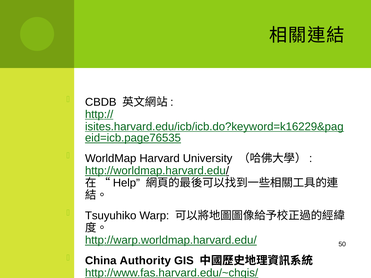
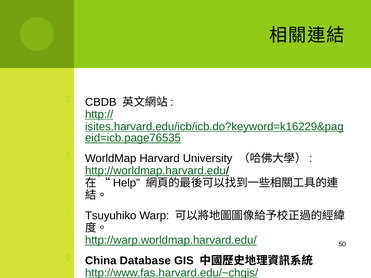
Authority: Authority -> Database
